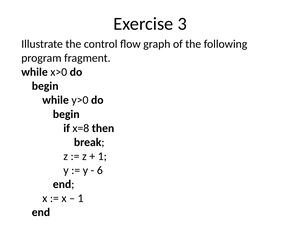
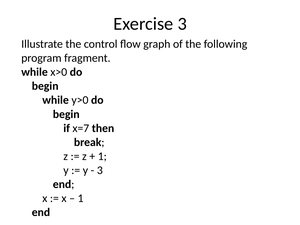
x=8: x=8 -> x=7
6 at (100, 170): 6 -> 3
